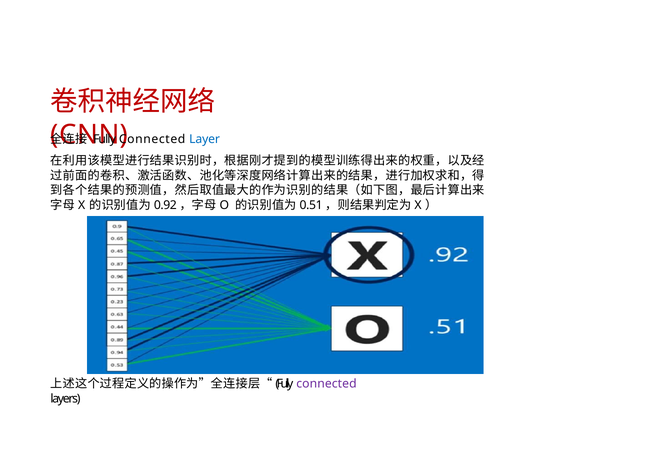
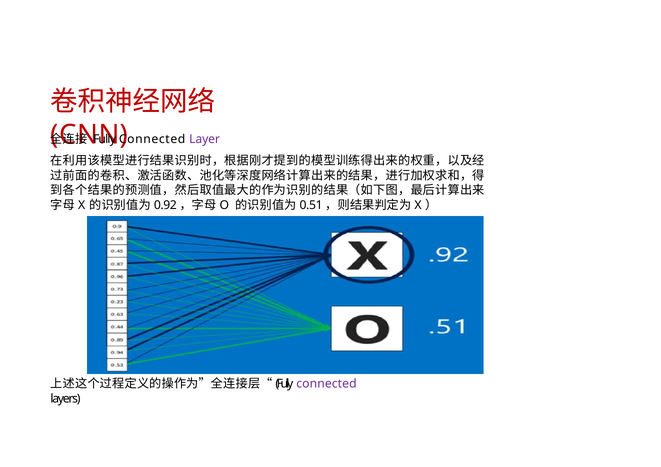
Layer colour: blue -> purple
